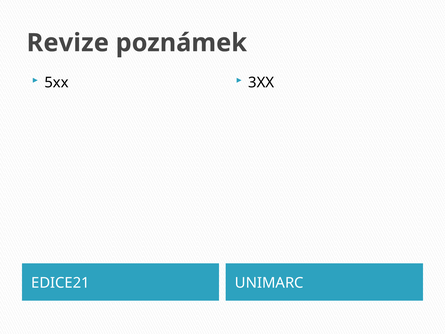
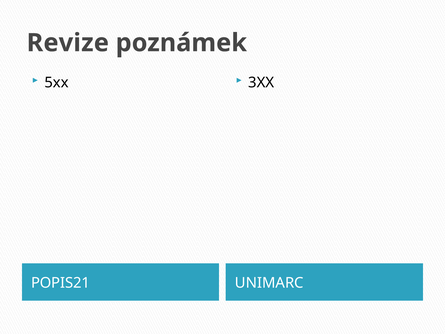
EDICE21: EDICE21 -> POPIS21
